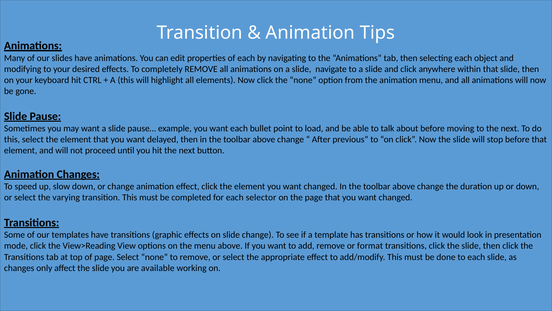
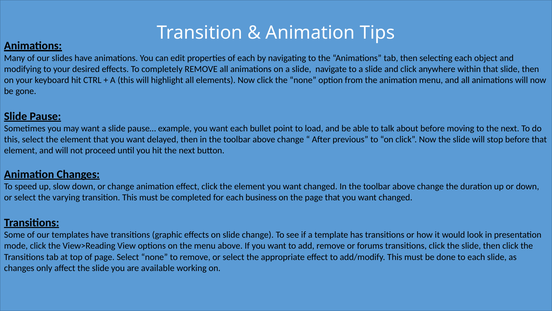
selector: selector -> business
format: format -> forums
